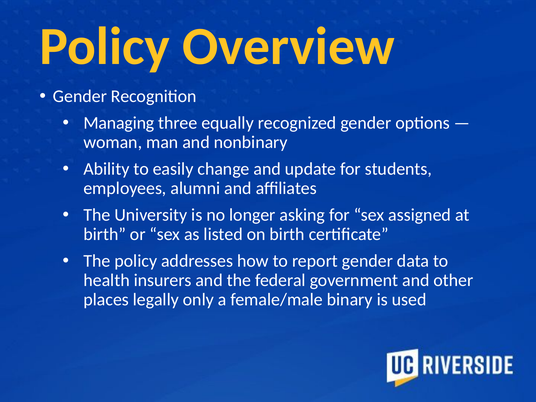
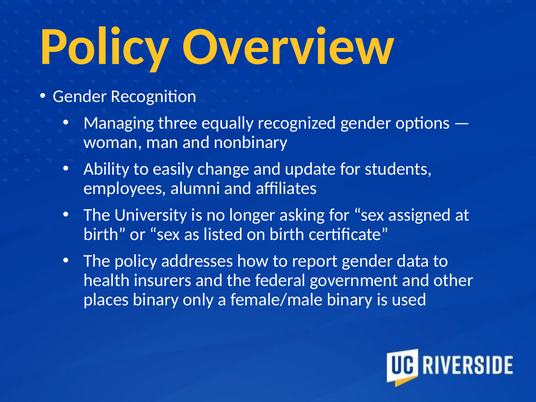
places legally: legally -> binary
